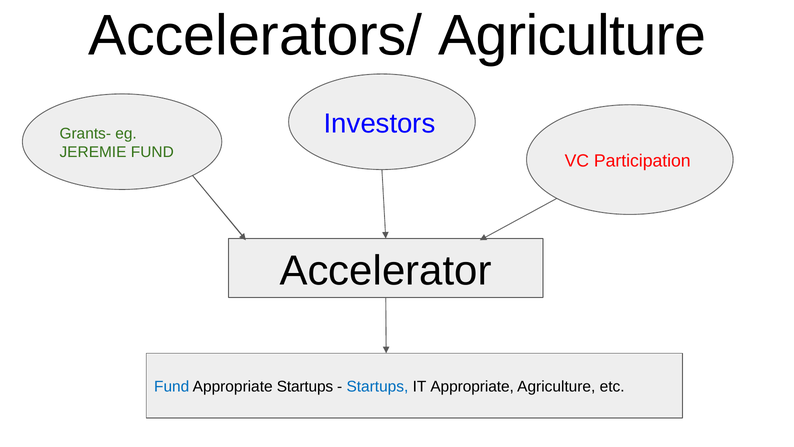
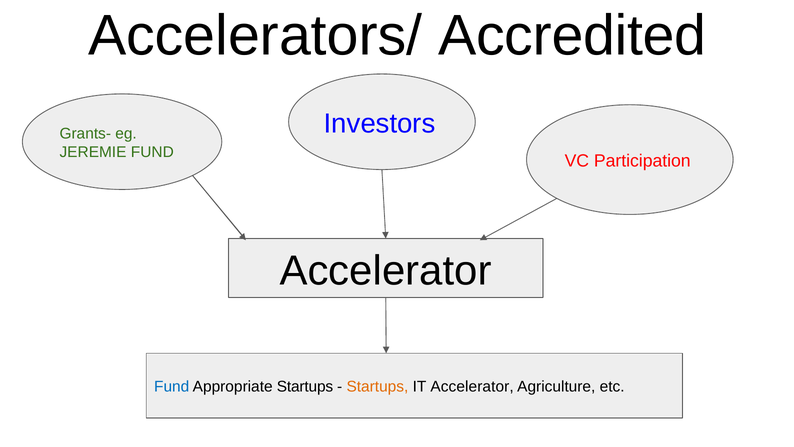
Accelerators/ Agriculture: Agriculture -> Accredited
Startups at (377, 386) colour: blue -> orange
IT Appropriate: Appropriate -> Accelerator
